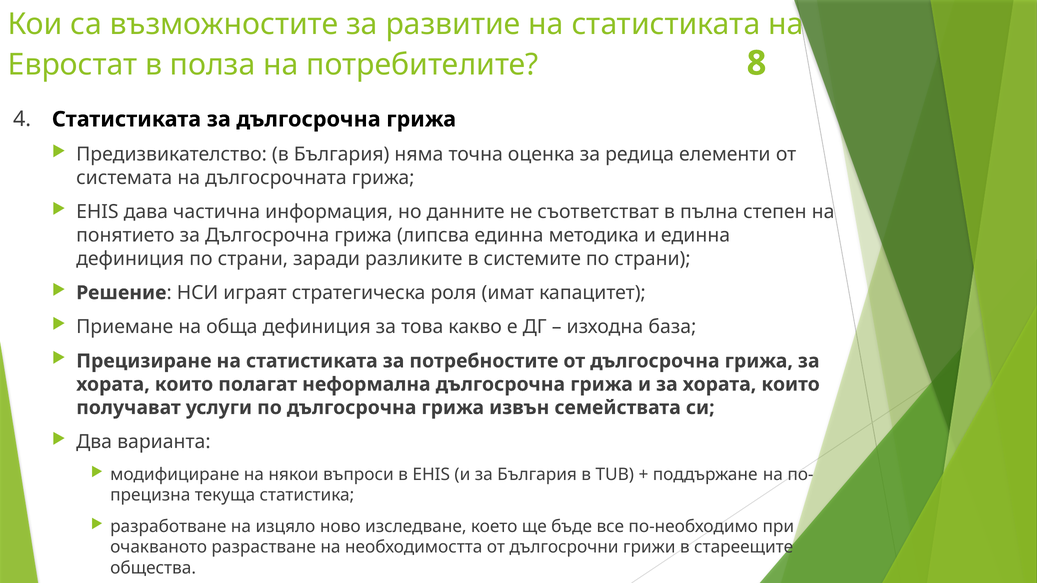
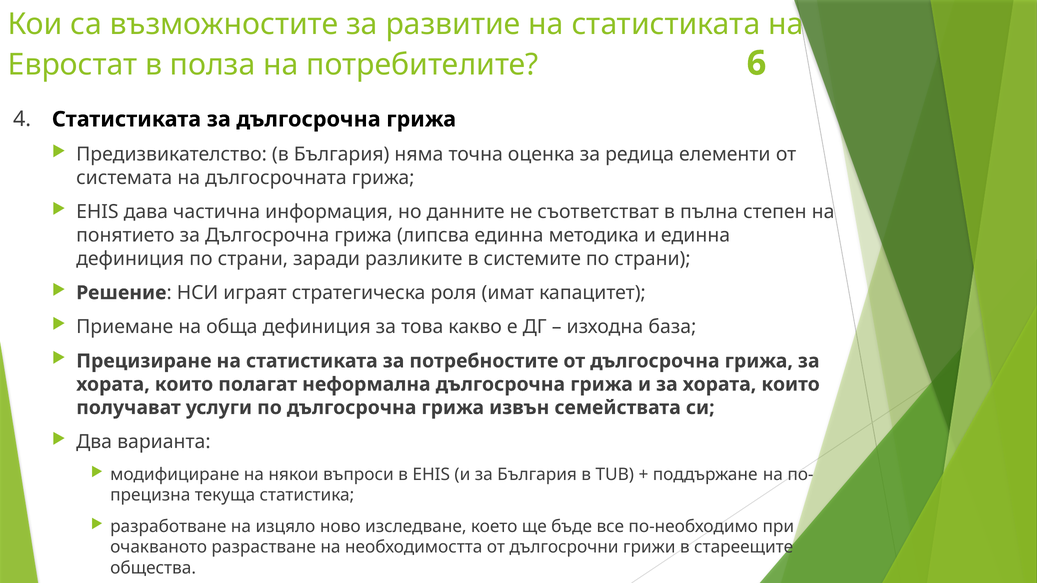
8: 8 -> 6
